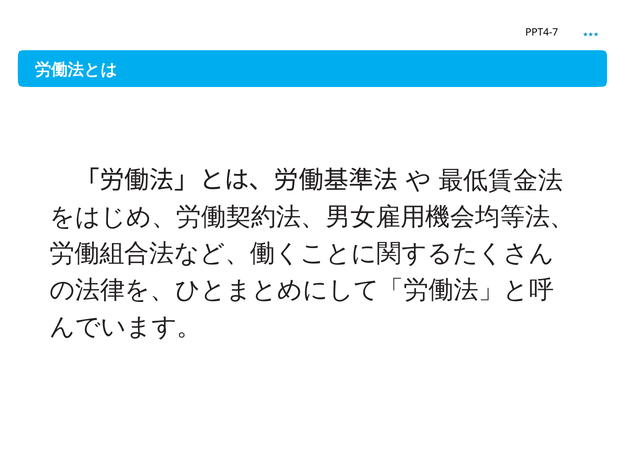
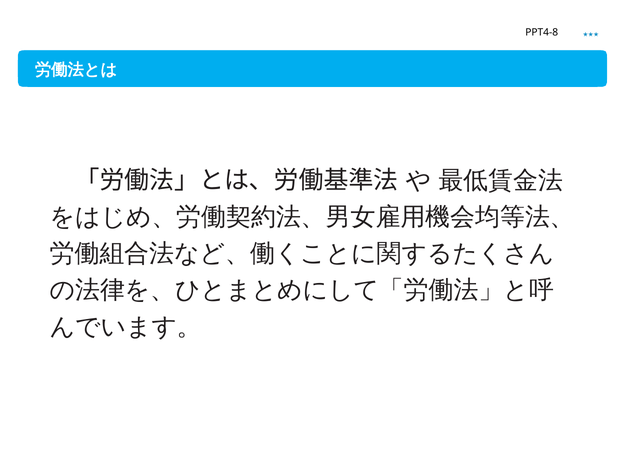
PPT4-7: PPT4-7 -> PPT4-8
